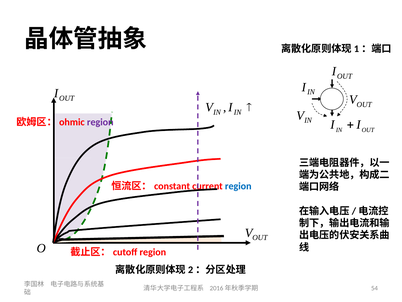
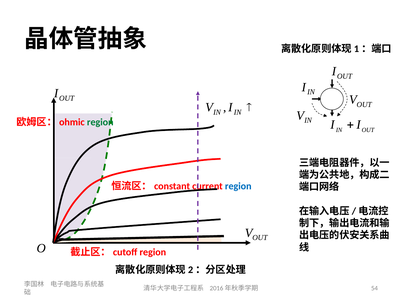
region at (100, 122) colour: purple -> green
